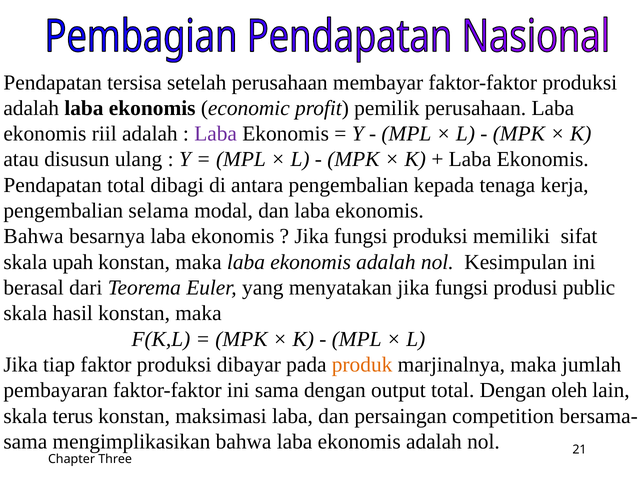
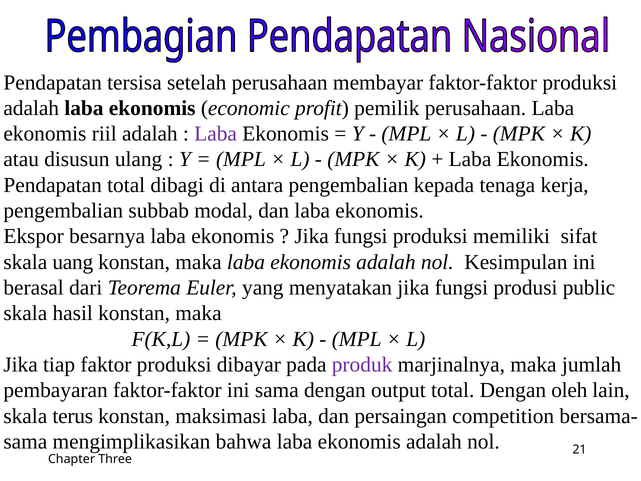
selama: selama -> subbab
Bahwa at (34, 236): Bahwa -> Ekspor
upah: upah -> uang
produk colour: orange -> purple
